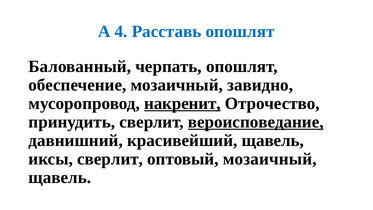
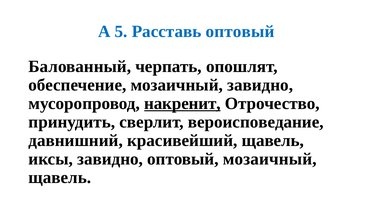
4: 4 -> 5
Расставь опошлят: опошлят -> оптовый
вероисповедание underline: present -> none
иксы сверлит: сверлит -> завидно
